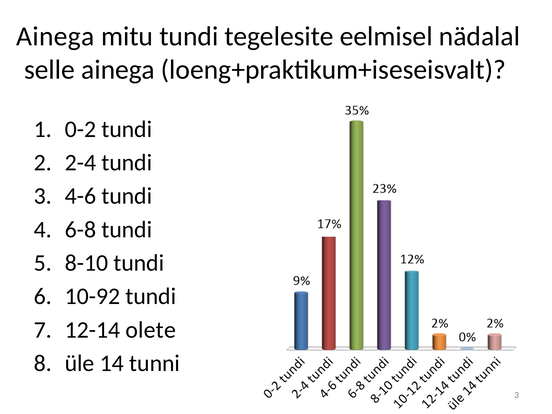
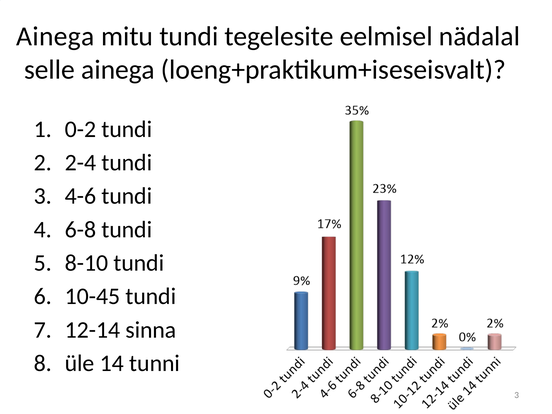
10-92: 10-92 -> 10-45
olete: olete -> sinna
